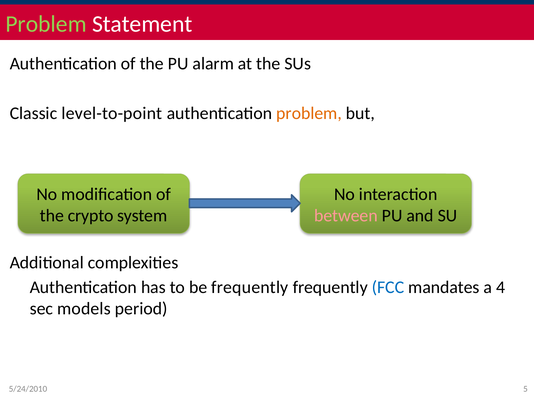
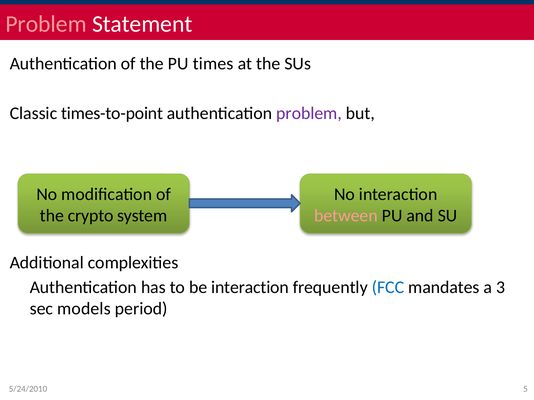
Problem at (46, 24) colour: light green -> pink
alarm: alarm -> times
level-to-point: level-to-point -> times-to-point
problem at (309, 113) colour: orange -> purple
be frequently: frequently -> interaction
4: 4 -> 3
